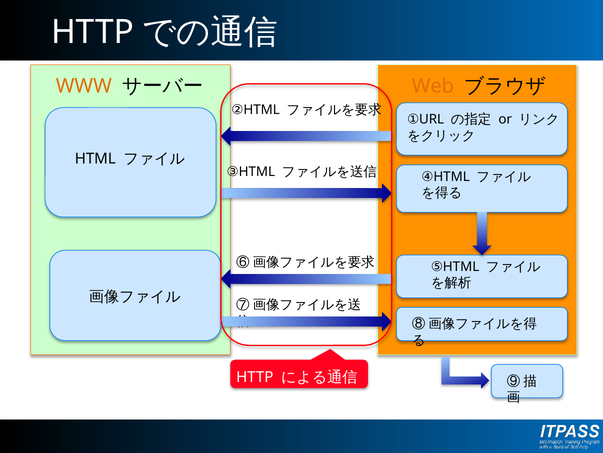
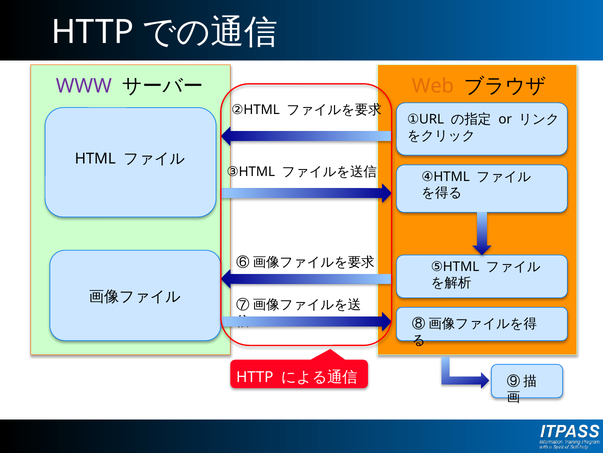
WWW colour: orange -> purple
